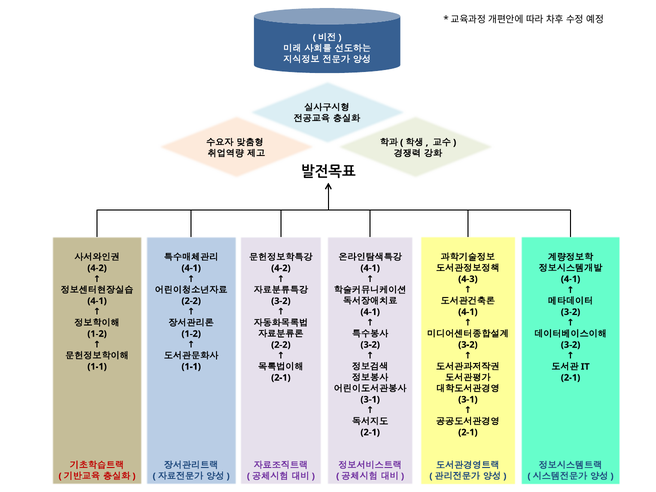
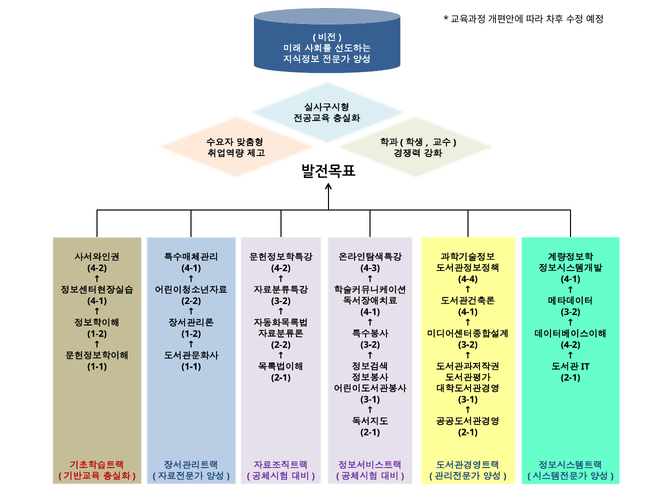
4-1 at (370, 268): 4-1 -> 4-3
4-3: 4-3 -> 4-4
3-2 at (571, 345): 3-2 -> 4-2
